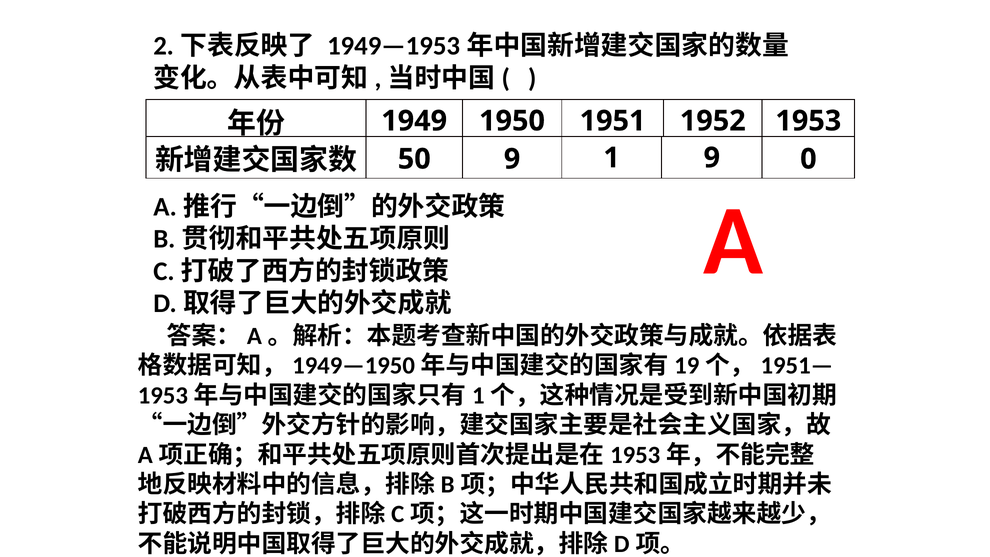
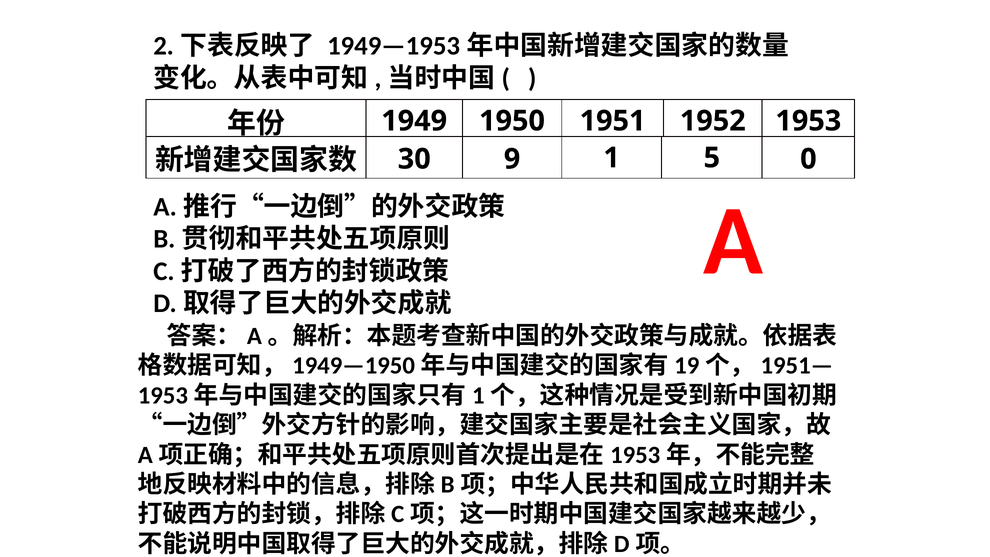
50: 50 -> 30
1 9: 9 -> 5
